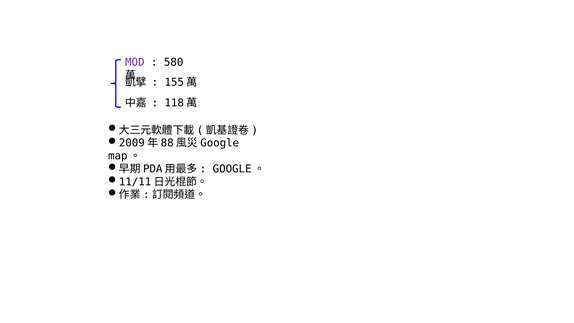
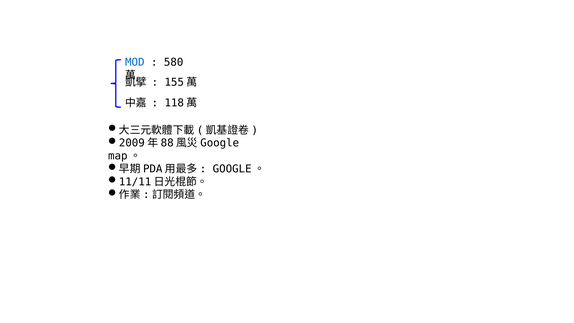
MOD colour: purple -> blue
